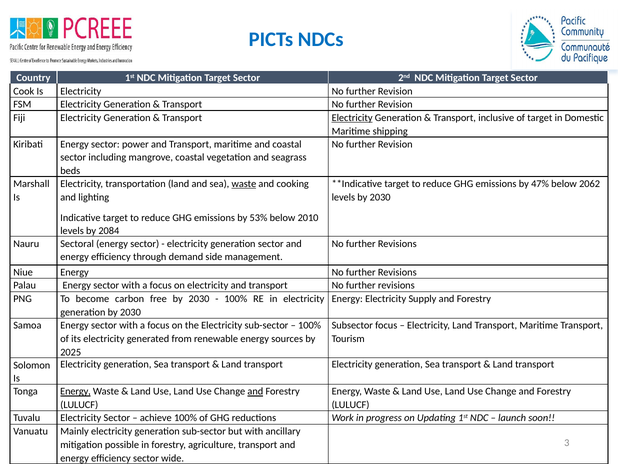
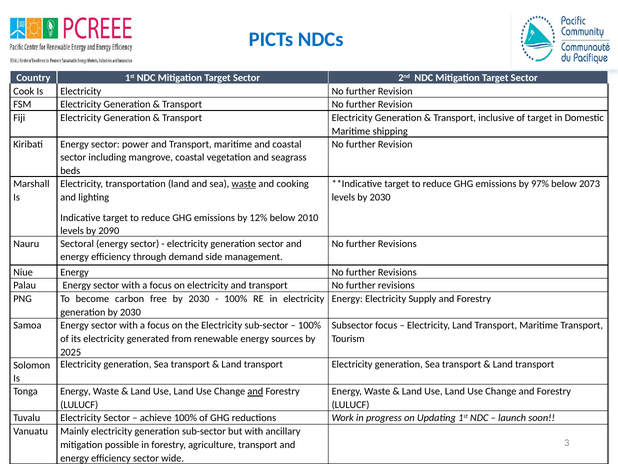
Electricity at (352, 118) underline: present -> none
47%: 47% -> 97%
2062: 2062 -> 2073
53%: 53% -> 12%
2084: 2084 -> 2090
Energy at (76, 391) underline: present -> none
